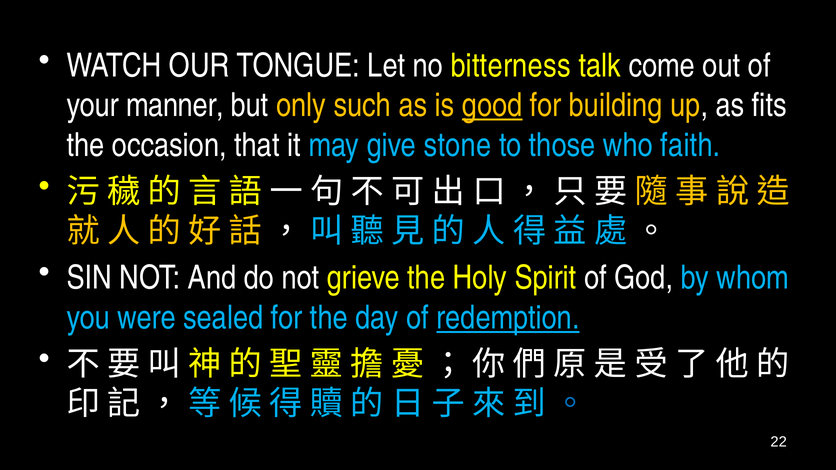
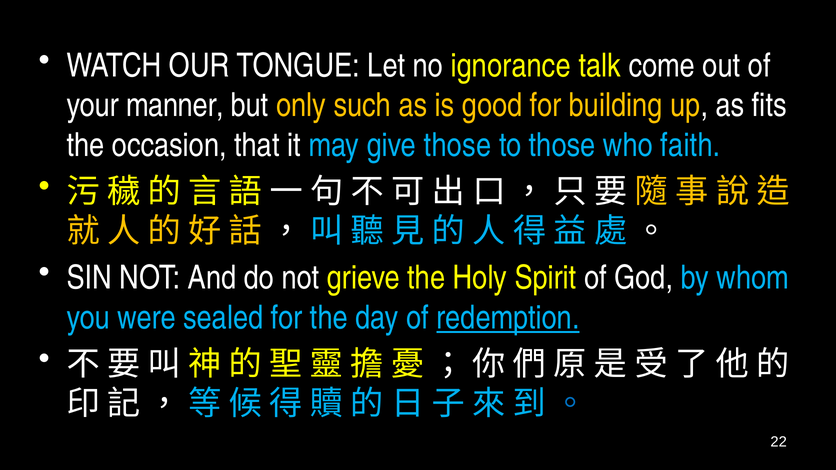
bitterness: bitterness -> ignorance
good underline: present -> none
give stone: stone -> those
